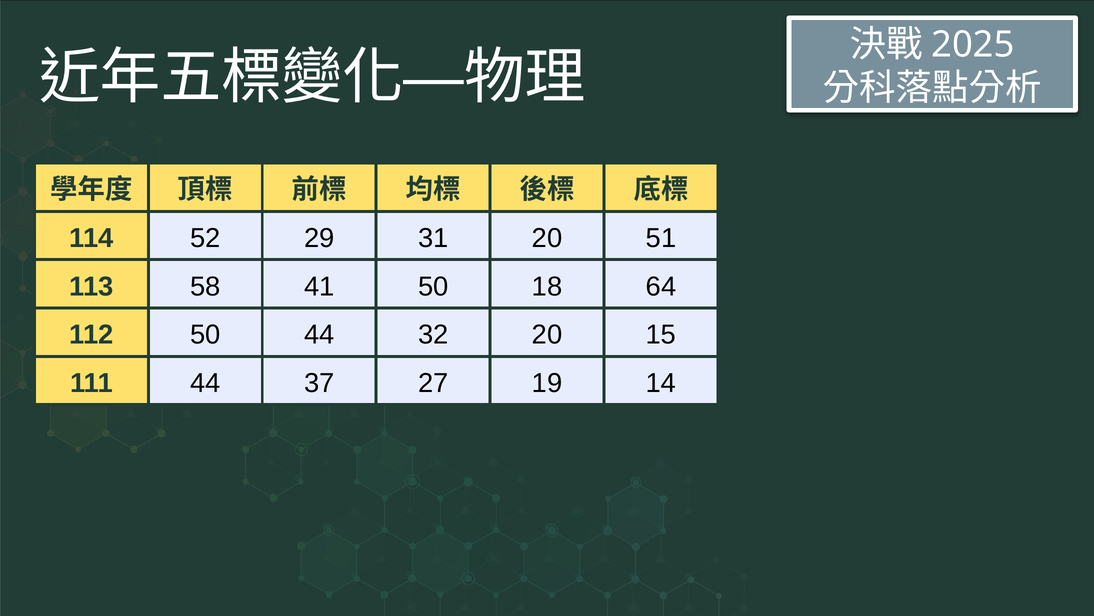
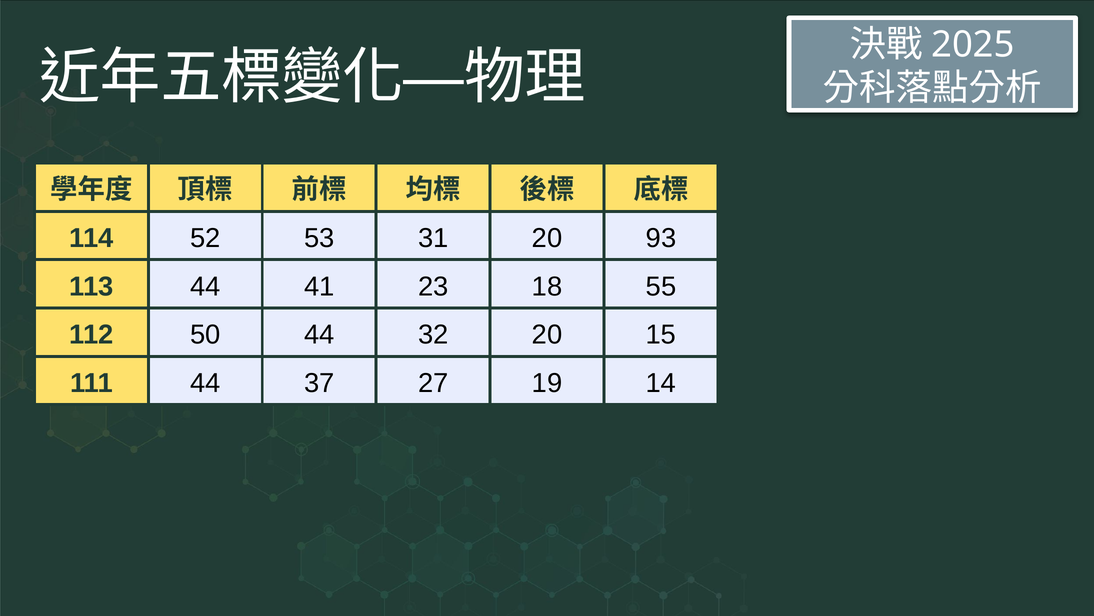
29: 29 -> 53
51: 51 -> 93
113 58: 58 -> 44
41 50: 50 -> 23
64: 64 -> 55
